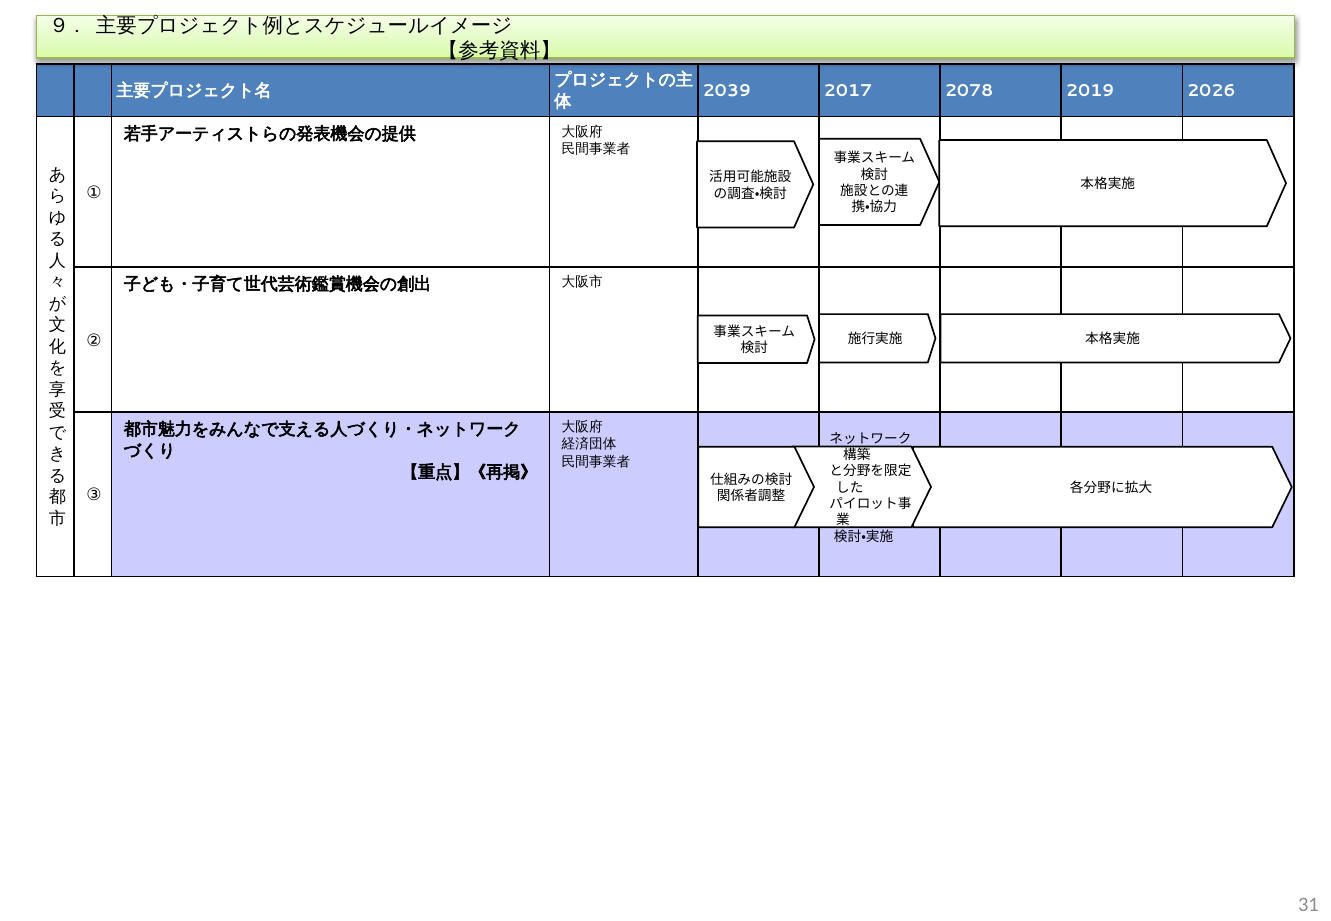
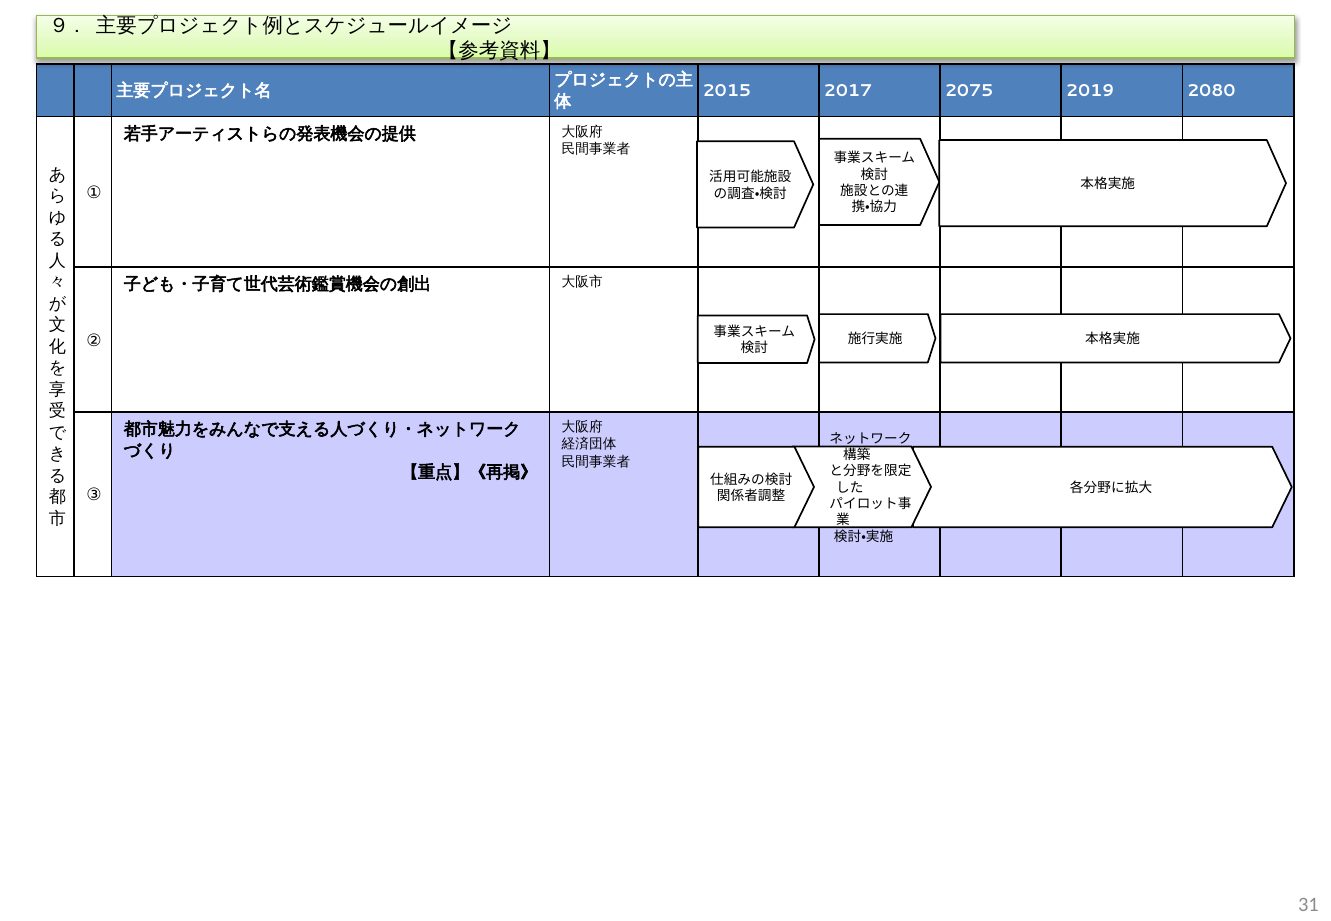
2039: 2039 -> 2015
2078: 2078 -> 2075
2026: 2026 -> 2080
